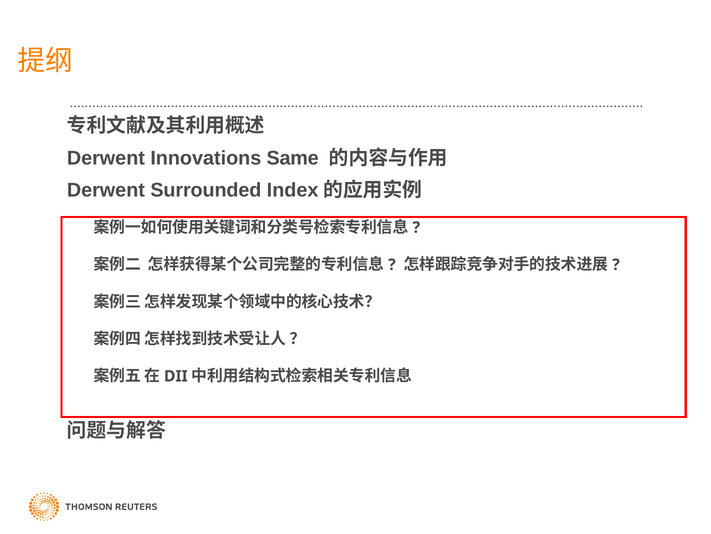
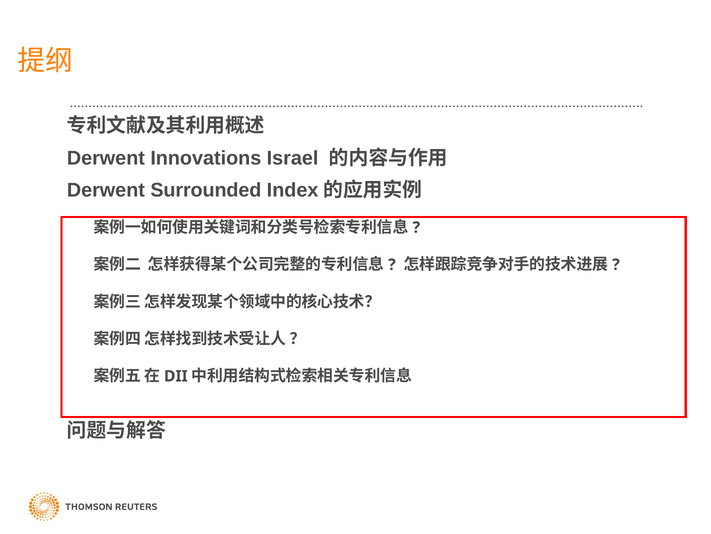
Same: Same -> Israel
